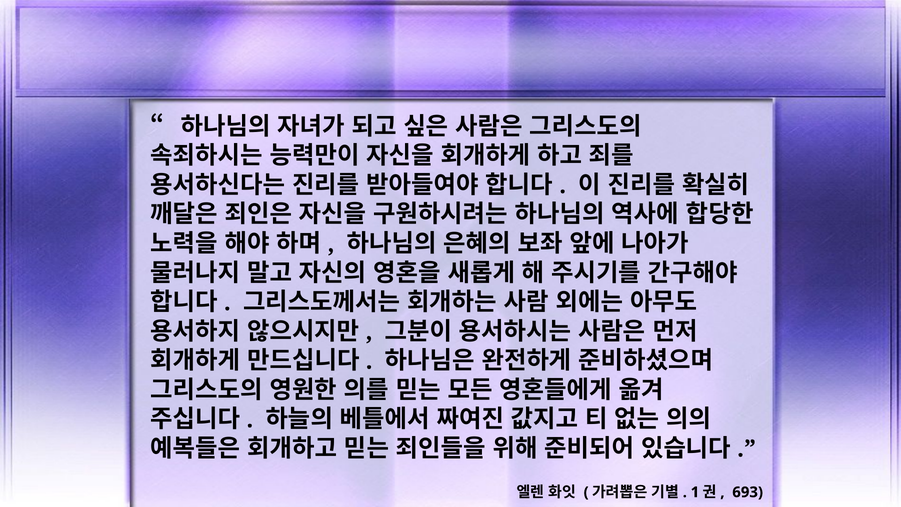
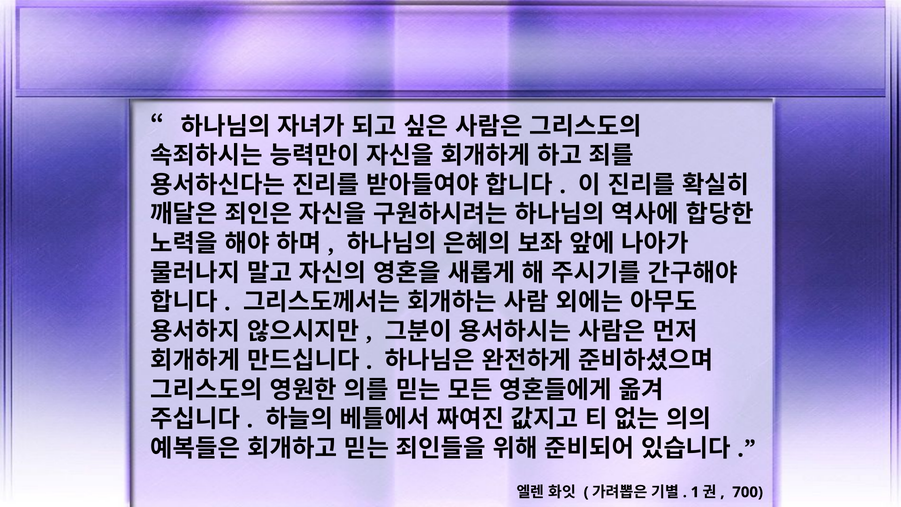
693: 693 -> 700
